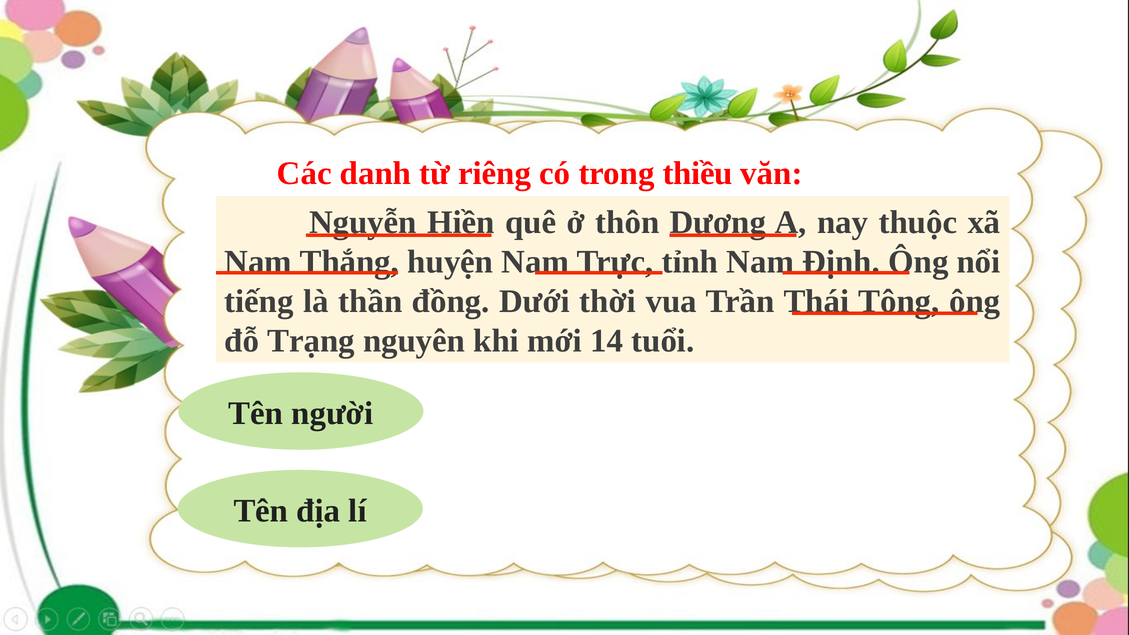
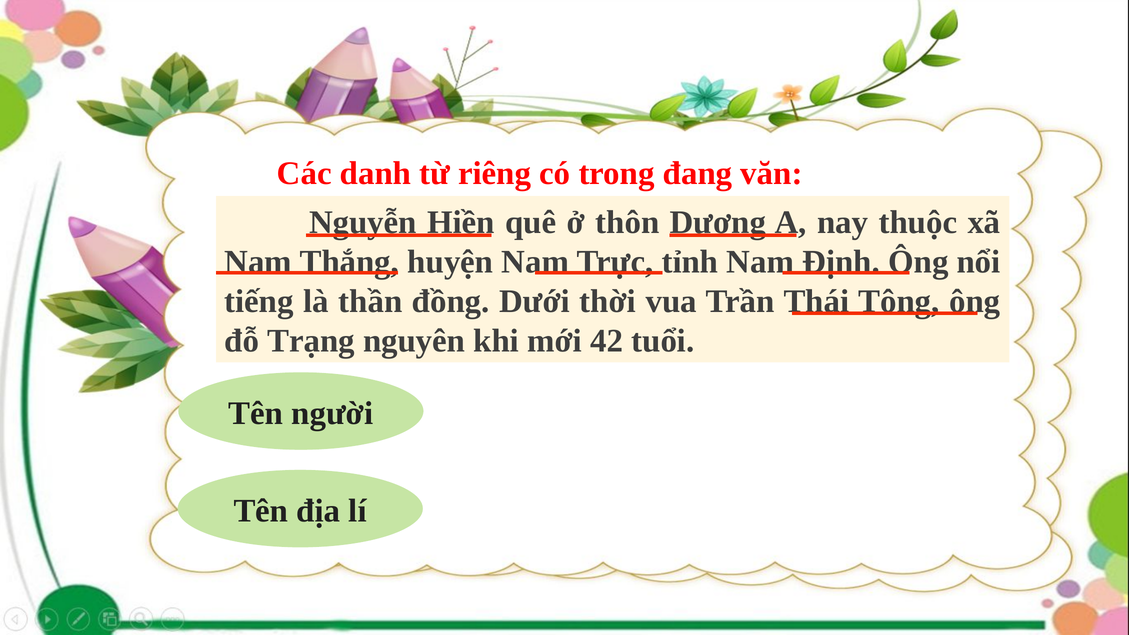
thiều: thiều -> đang
14: 14 -> 42
